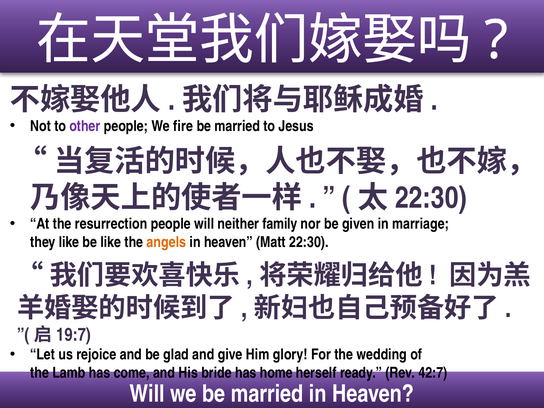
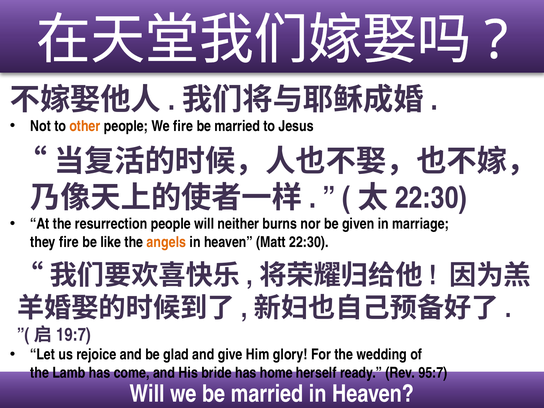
other colour: purple -> orange
family: family -> burns
they like: like -> fire
42:7: 42:7 -> 95:7
